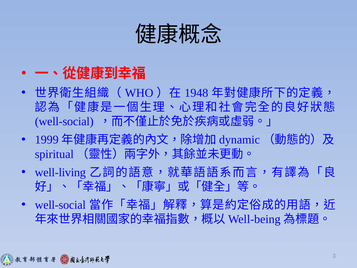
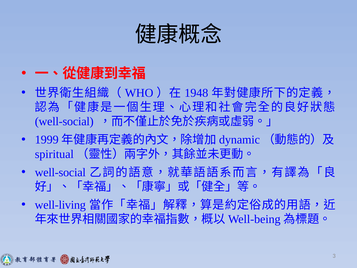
well-living at (60, 172): well-living -> well-social
well-social at (60, 205): well-social -> well-living
